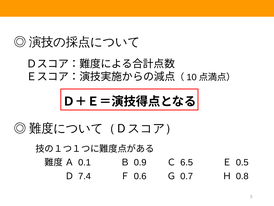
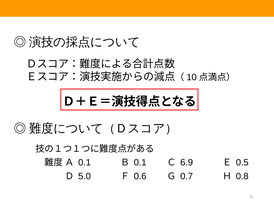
Ｂ 0.9: 0.9 -> 0.1
6.5: 6.5 -> 6.9
7.4: 7.4 -> 5.0
